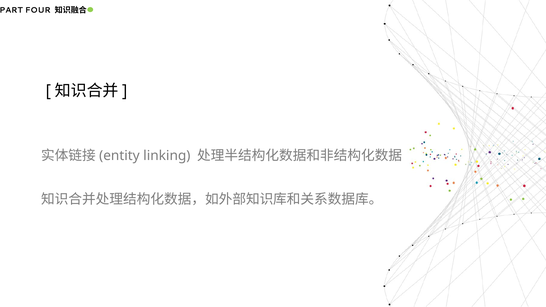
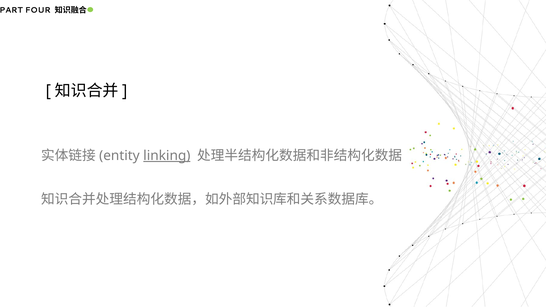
linking underline: none -> present
